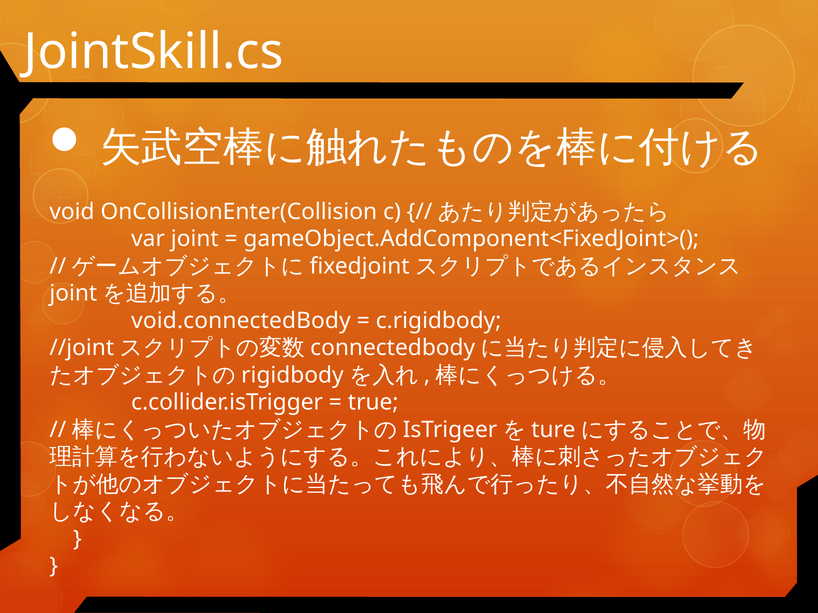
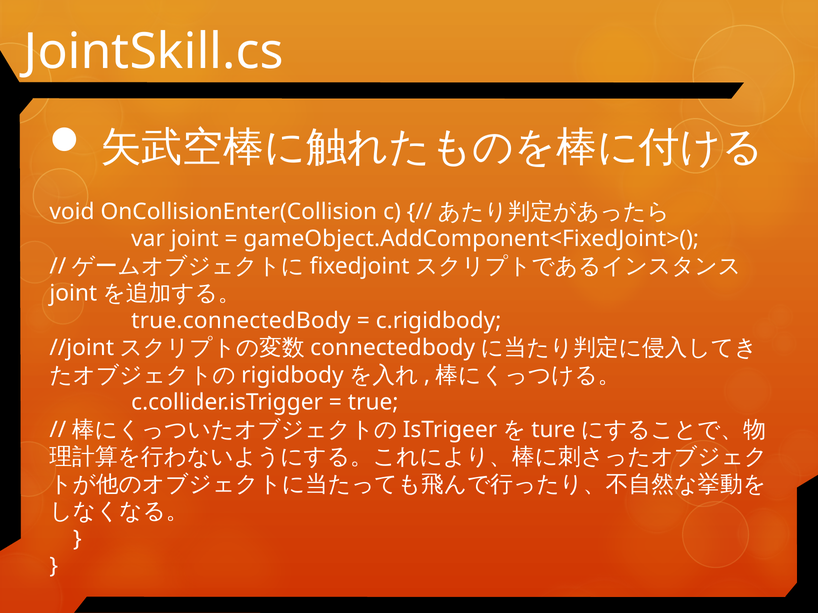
void.connectedBody: void.connectedBody -> true.connectedBody
